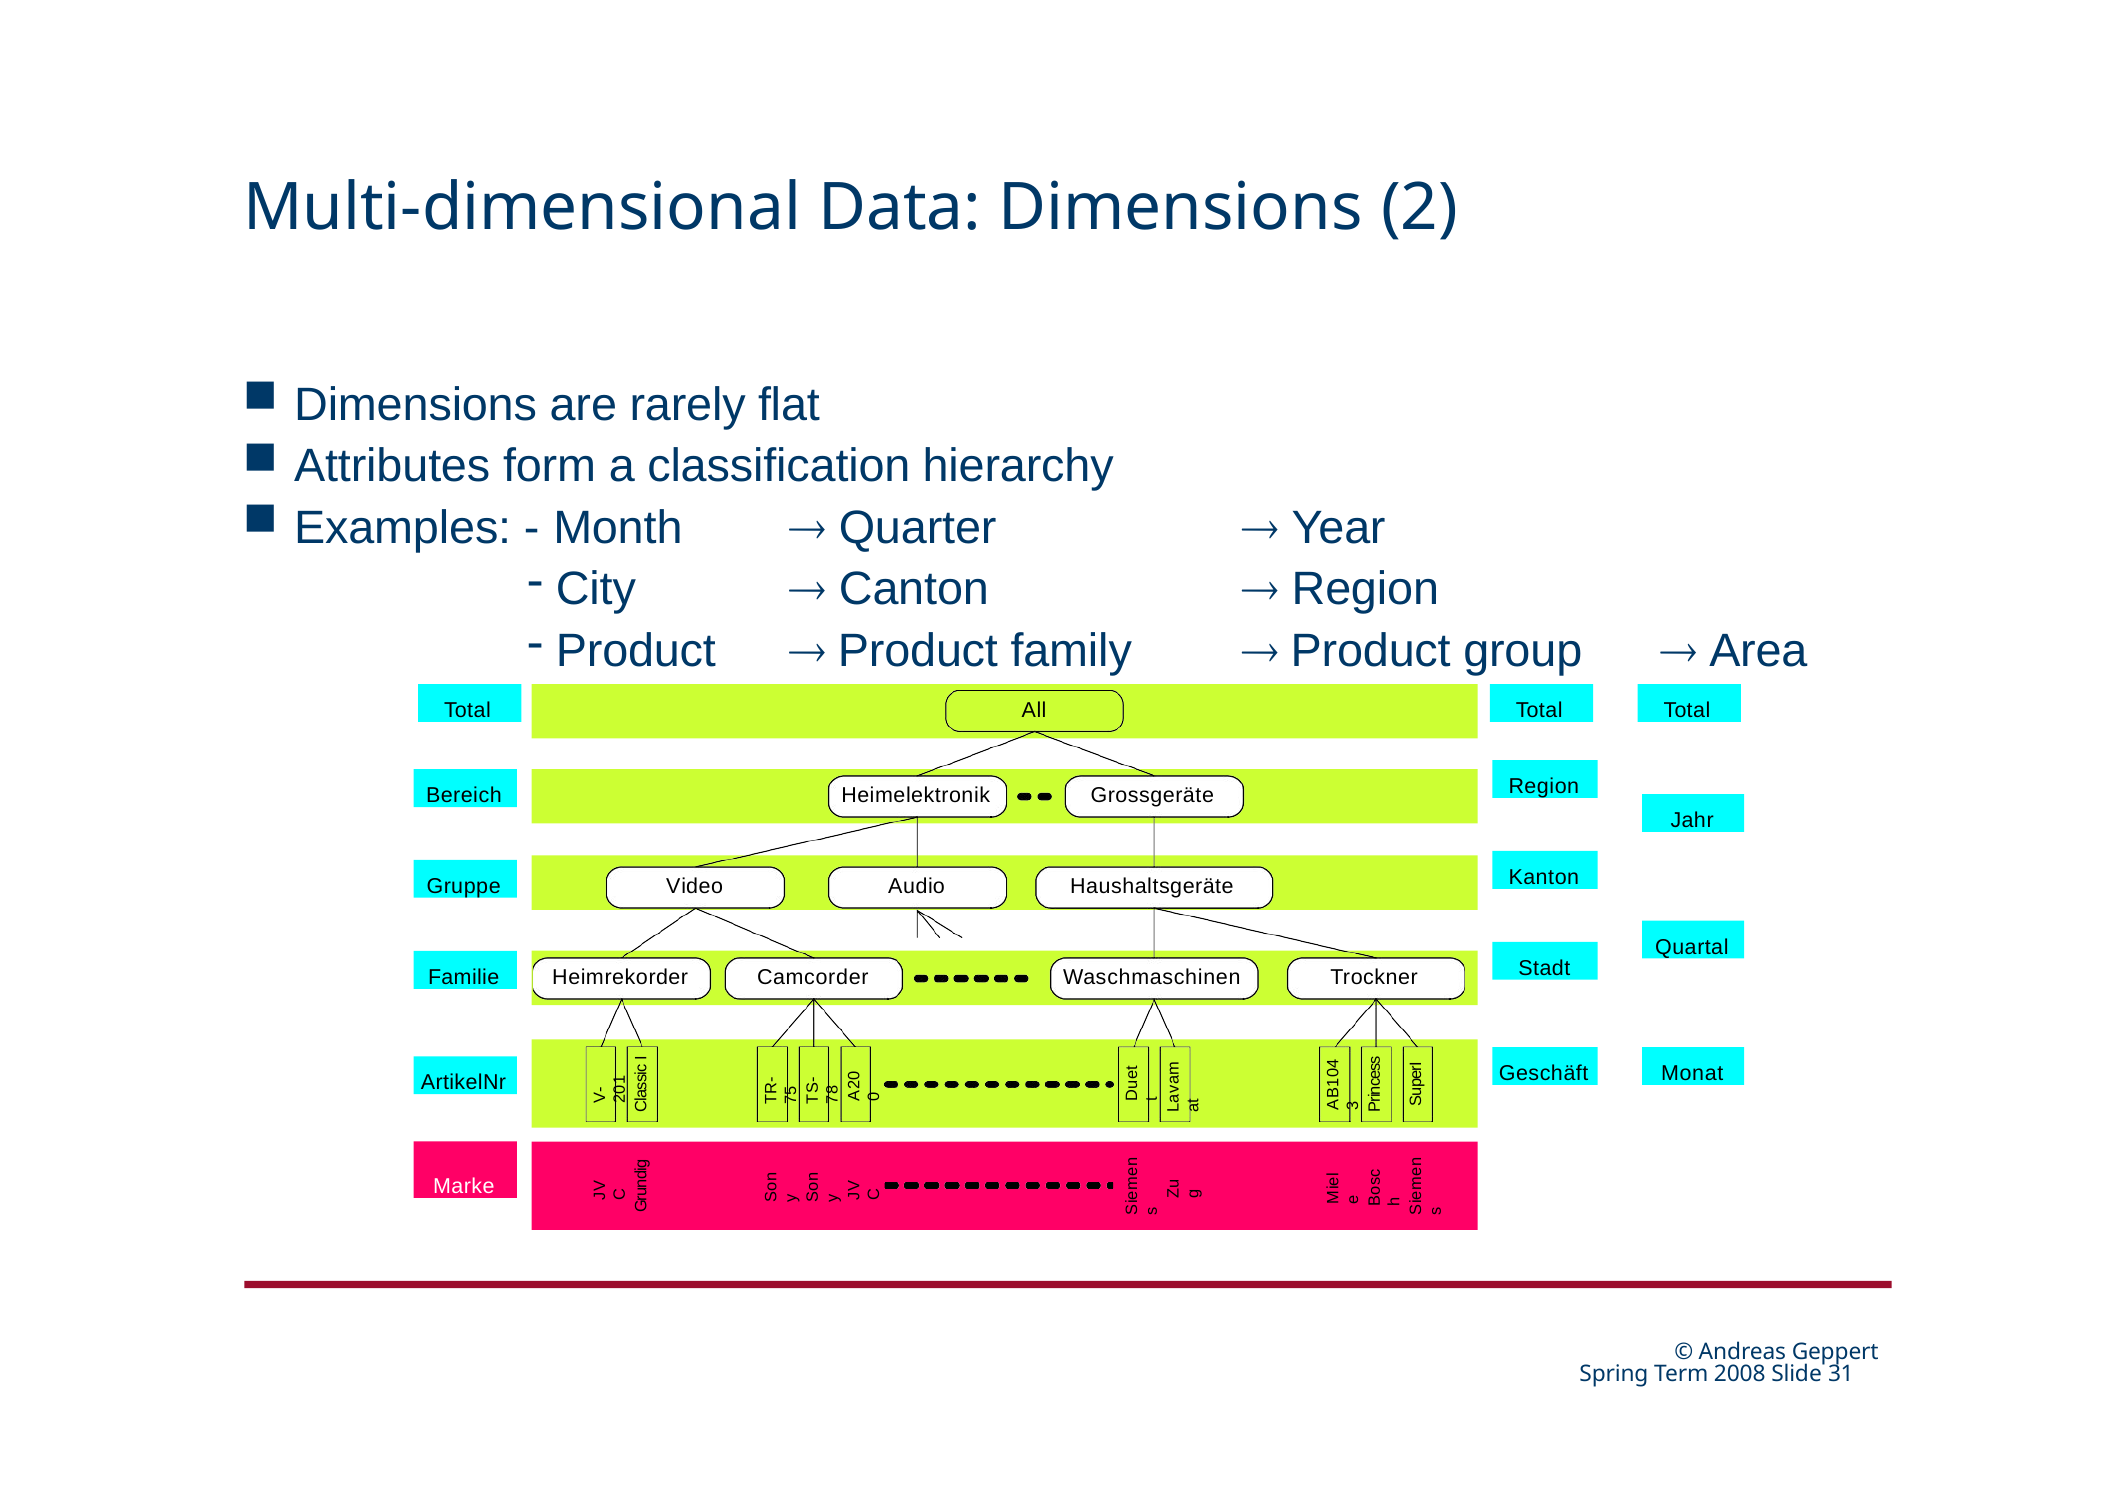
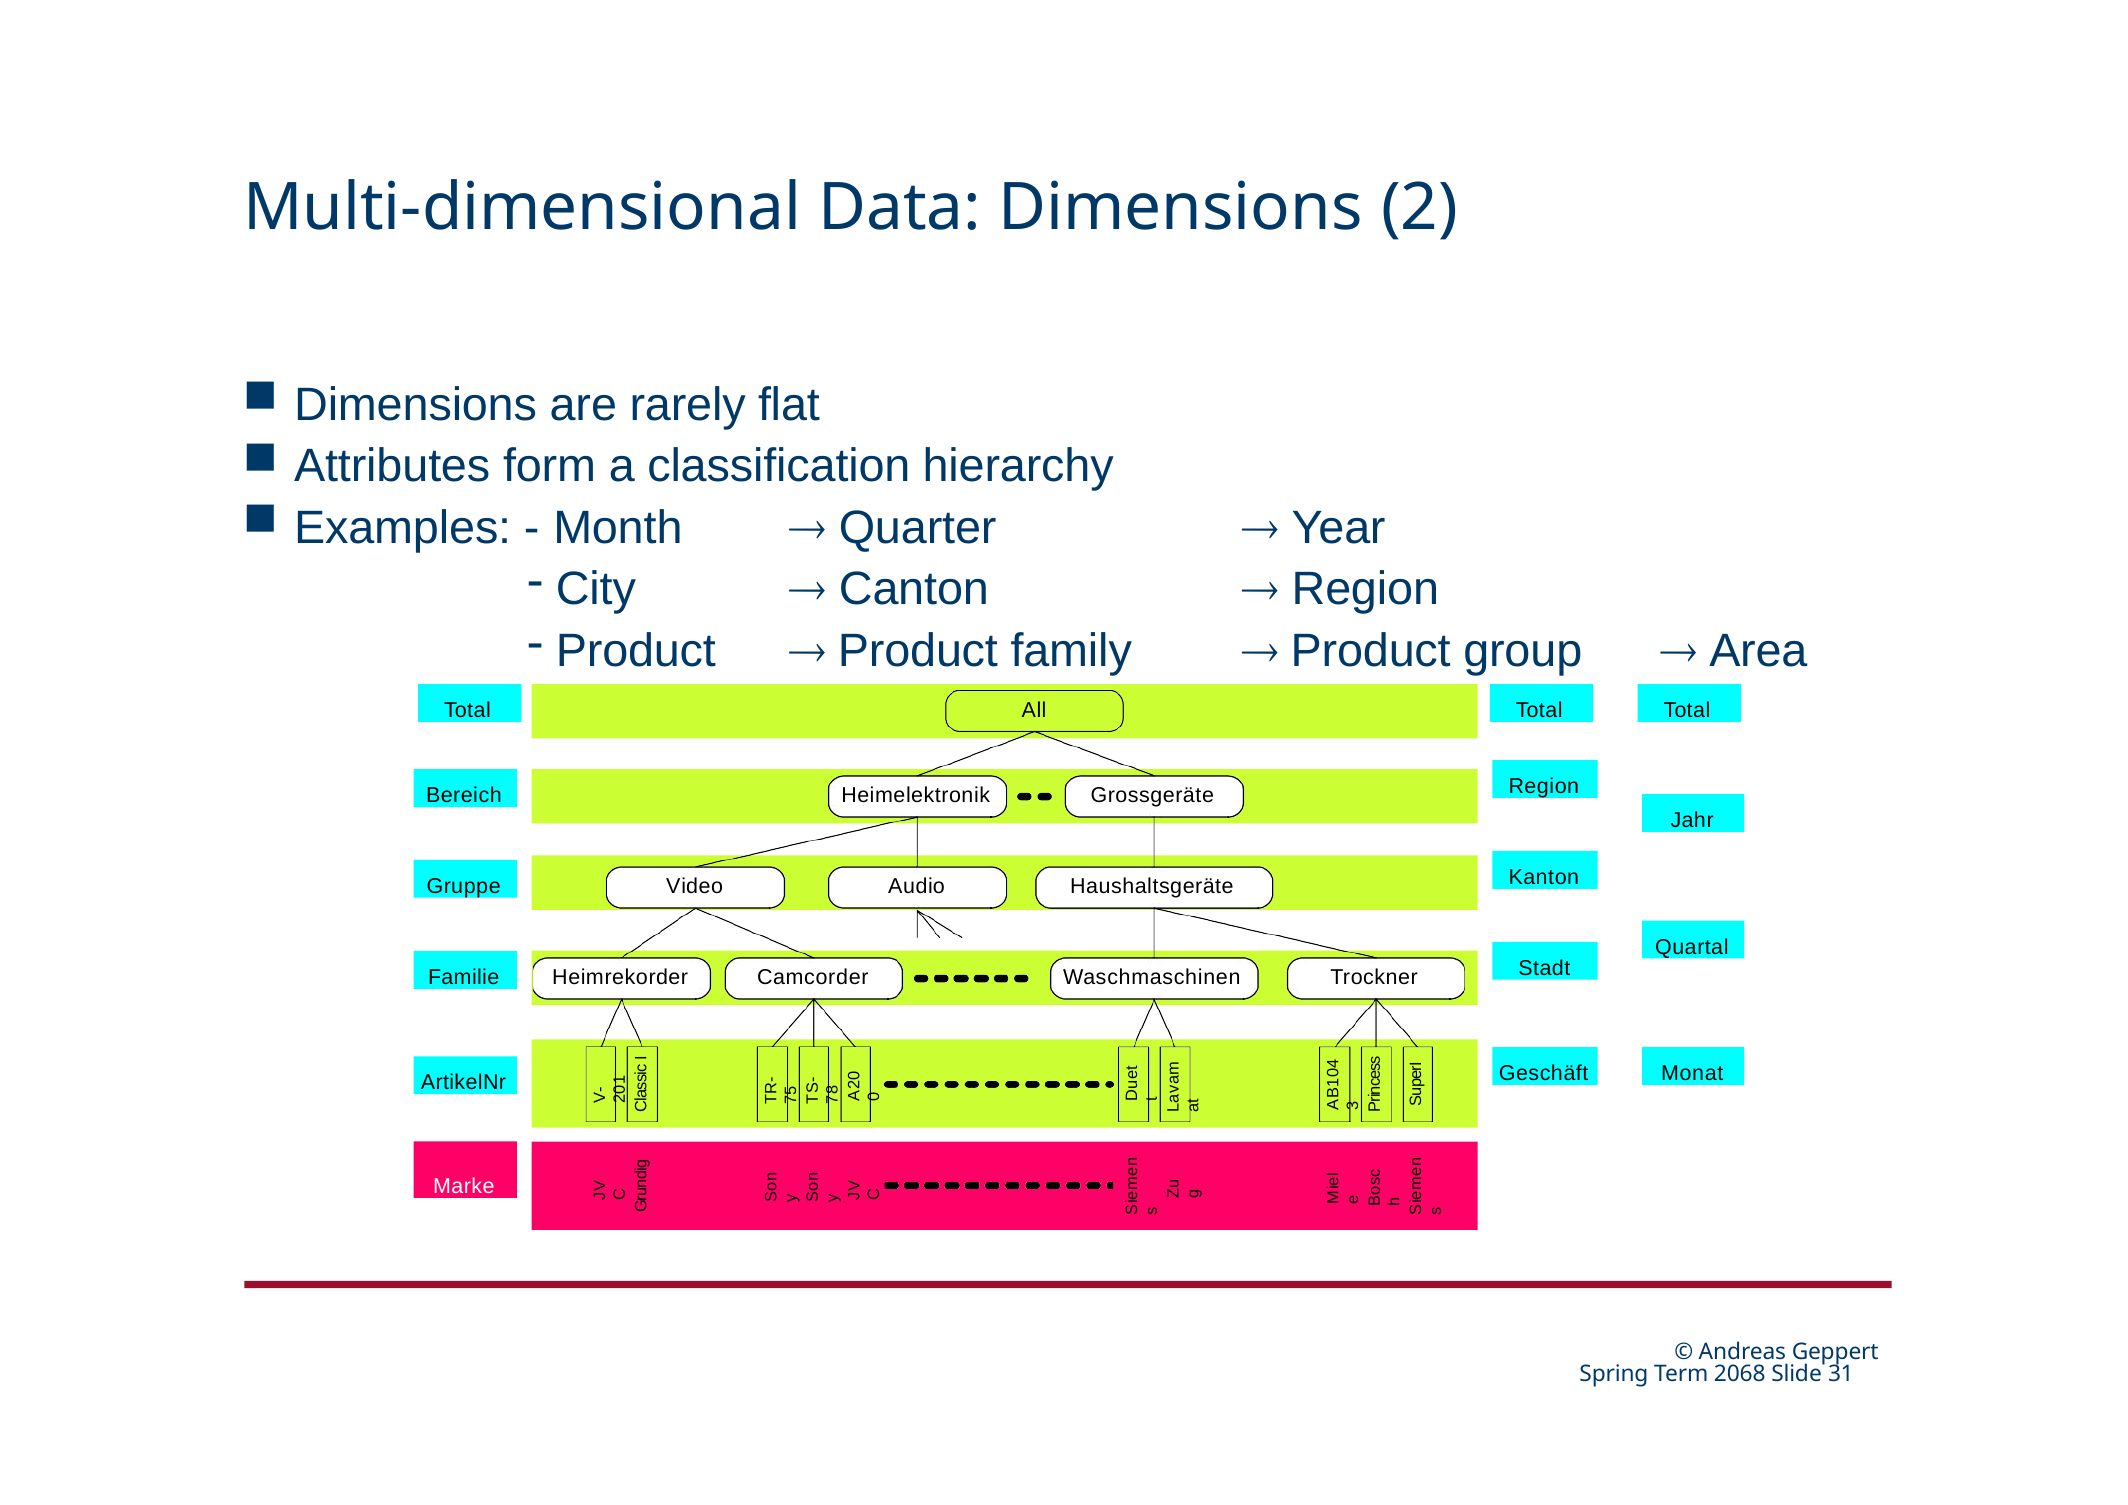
2008: 2008 -> 2068
